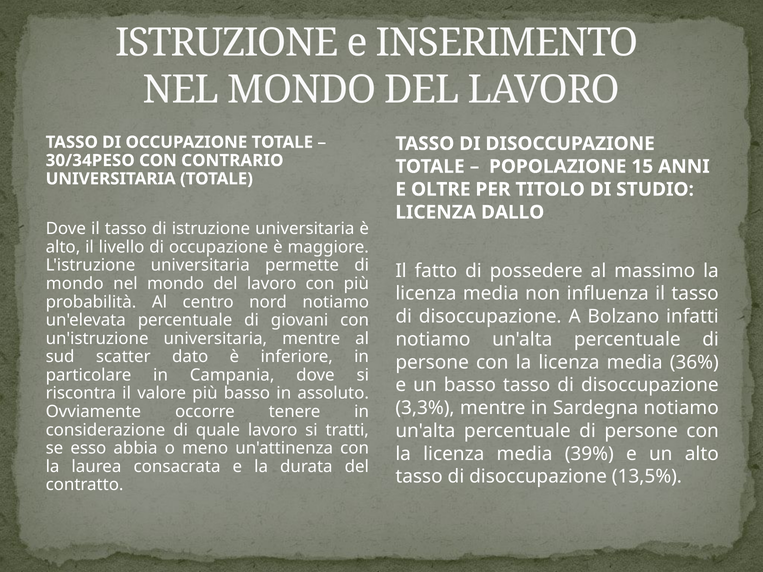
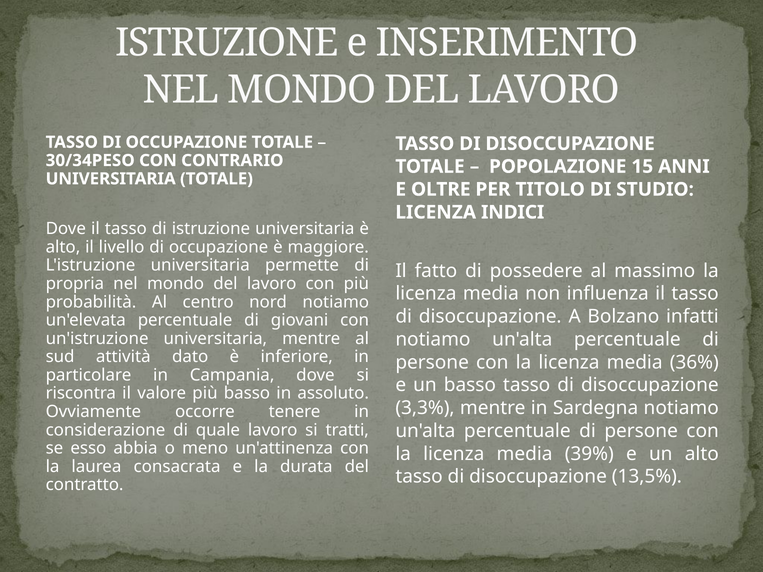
DALLO: DALLO -> INDICI
mondo at (75, 284): mondo -> propria
scatter: scatter -> attività
